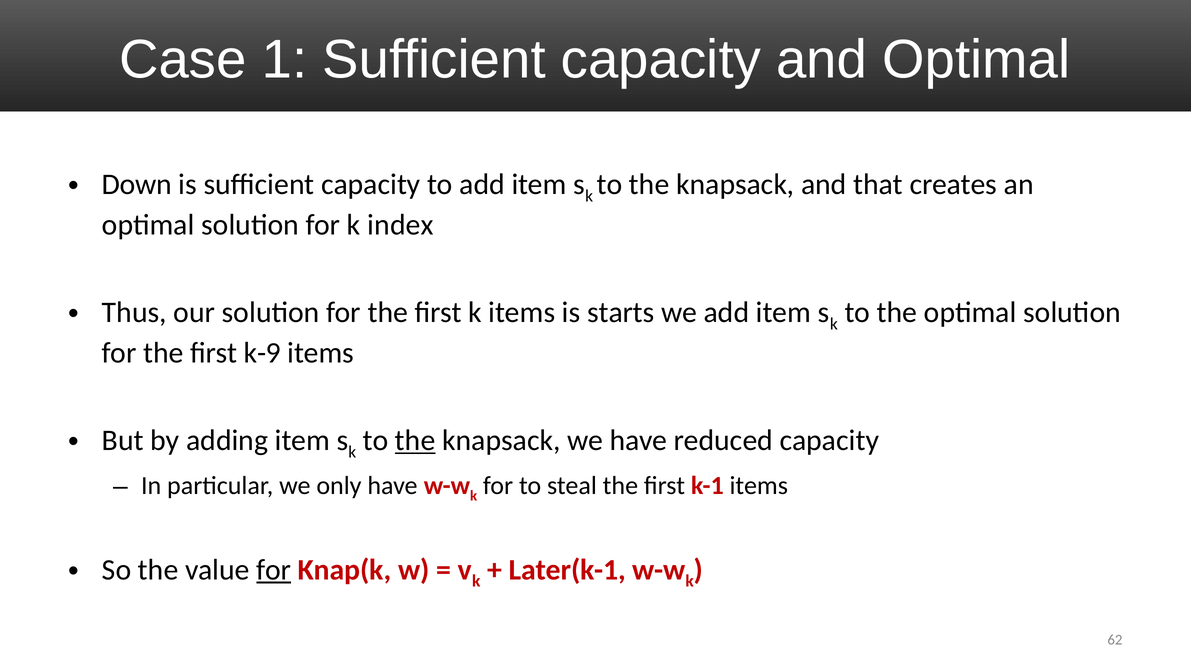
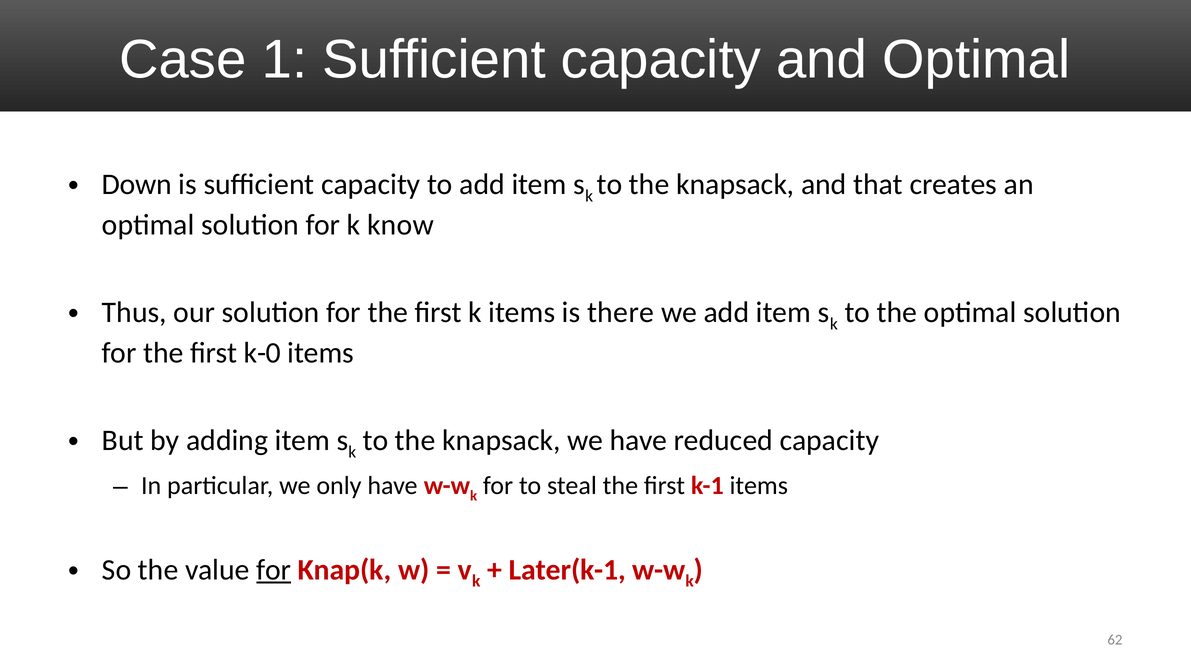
index: index -> know
starts: starts -> there
k-9: k-9 -> k-0
the at (415, 440) underline: present -> none
